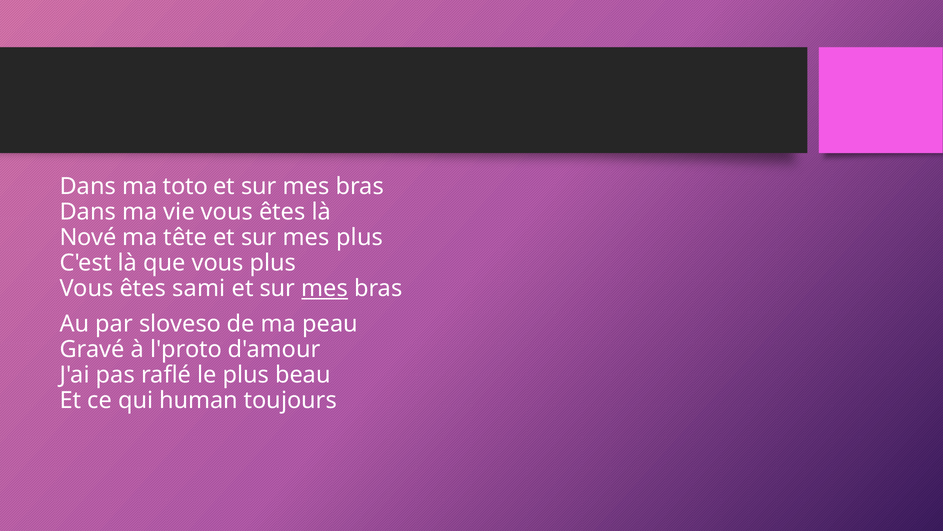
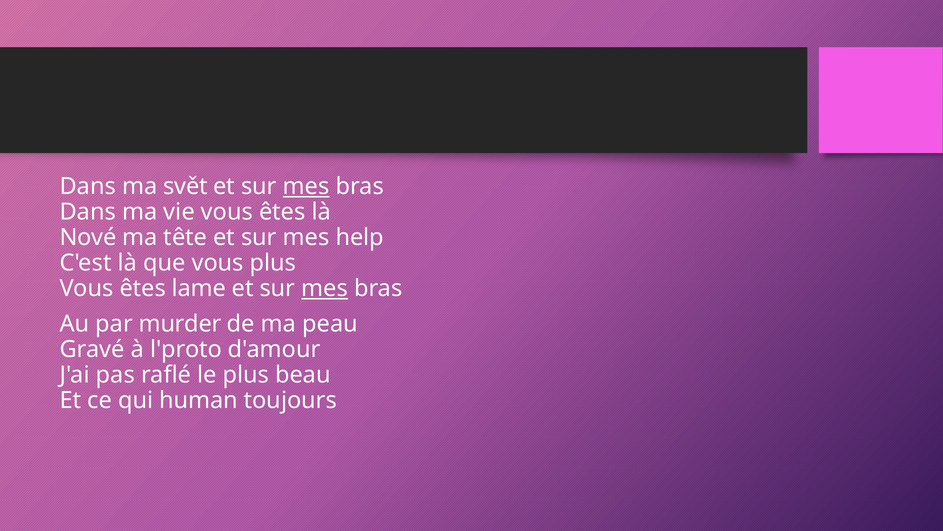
toto: toto -> svět
mes at (306, 186) underline: none -> present
mes plus: plus -> help
sami: sami -> lame
sloveso: sloveso -> murder
